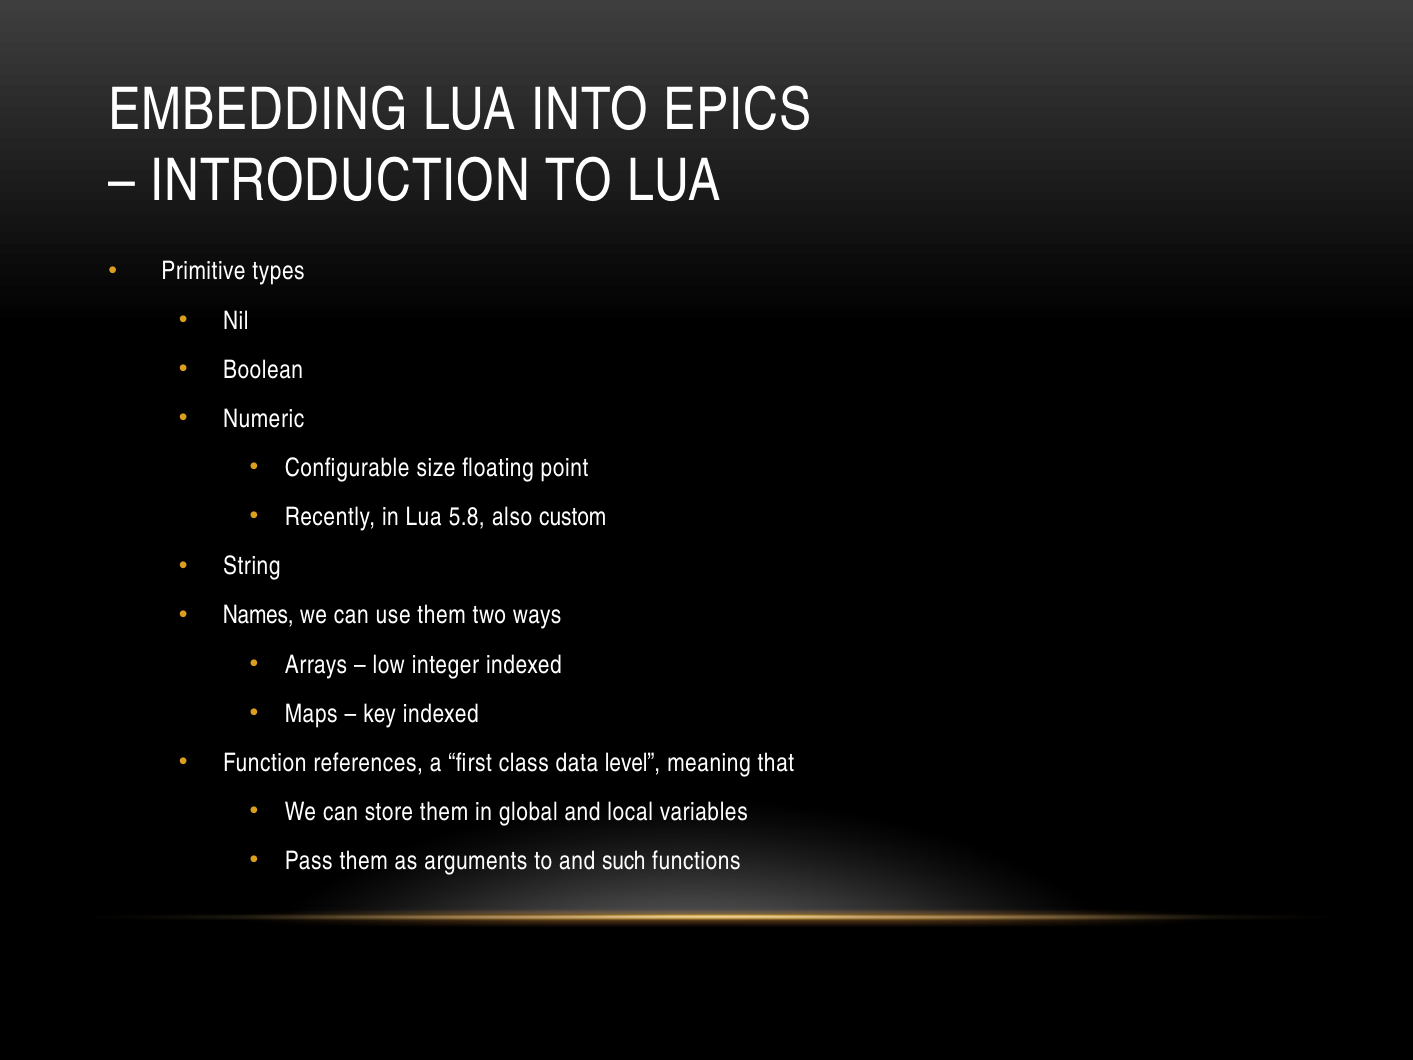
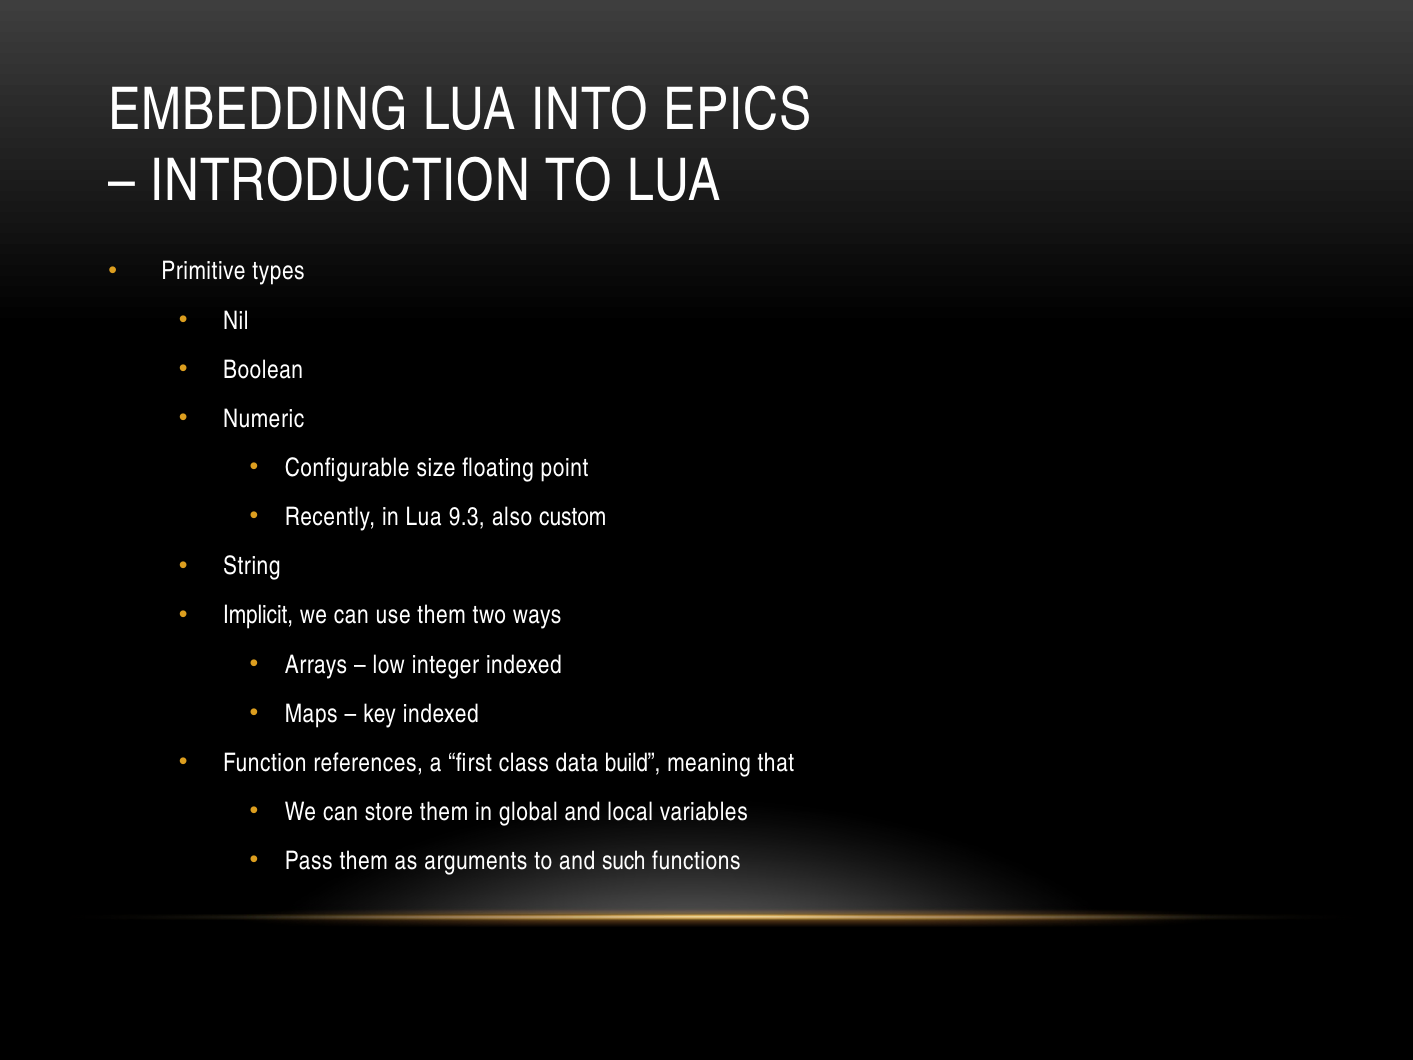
5.8: 5.8 -> 9.3
Names: Names -> Implicit
level: level -> build
